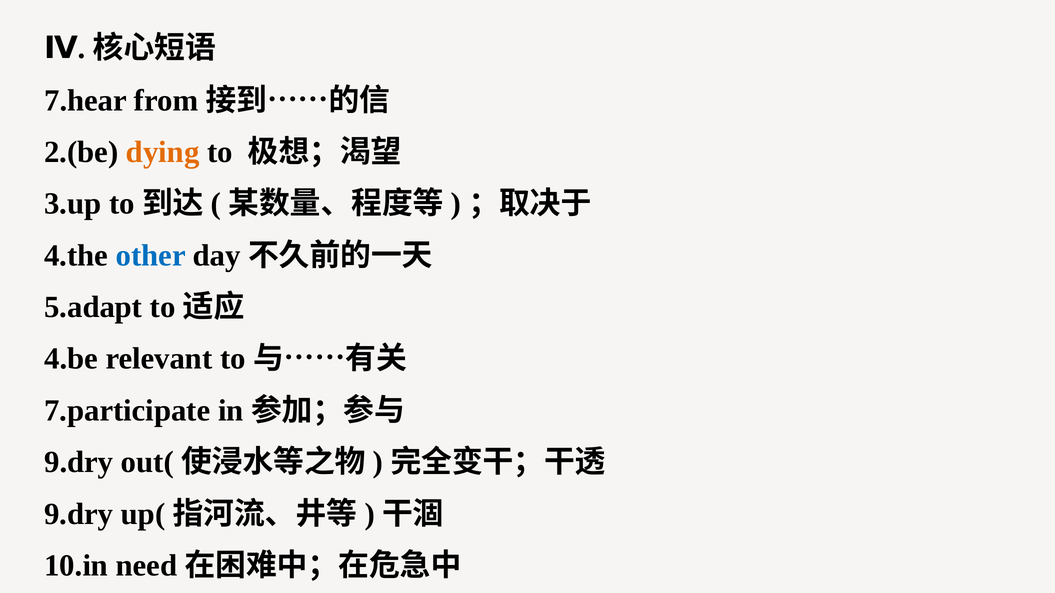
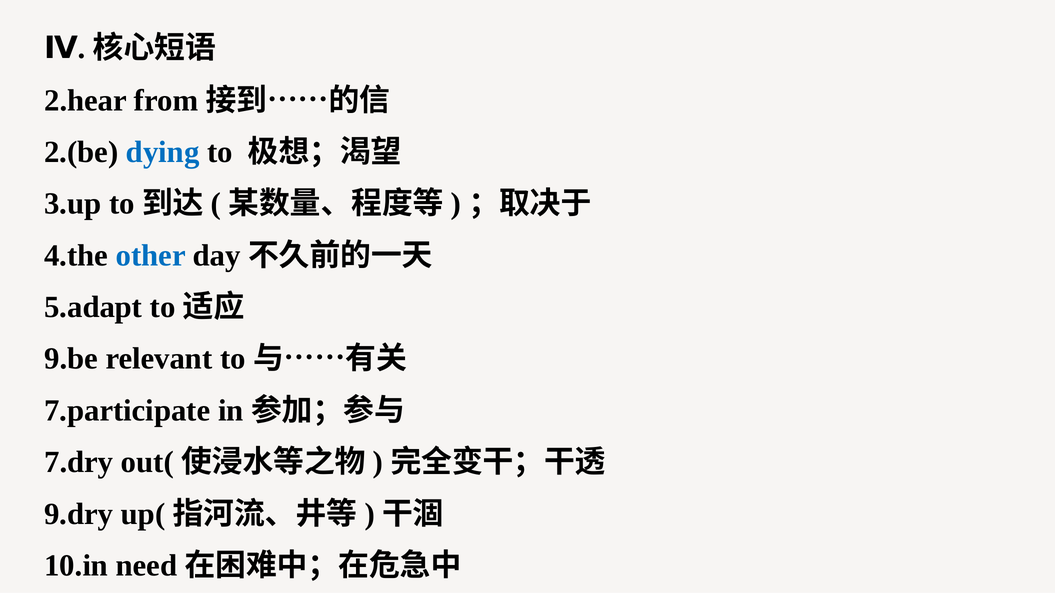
7.hear: 7.hear -> 2.hear
dying colour: orange -> blue
4.be: 4.be -> 9.be
9.dry at (79, 463): 9.dry -> 7.dry
